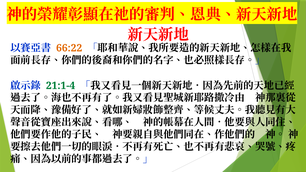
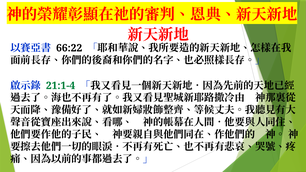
66:22 colour: orange -> black
